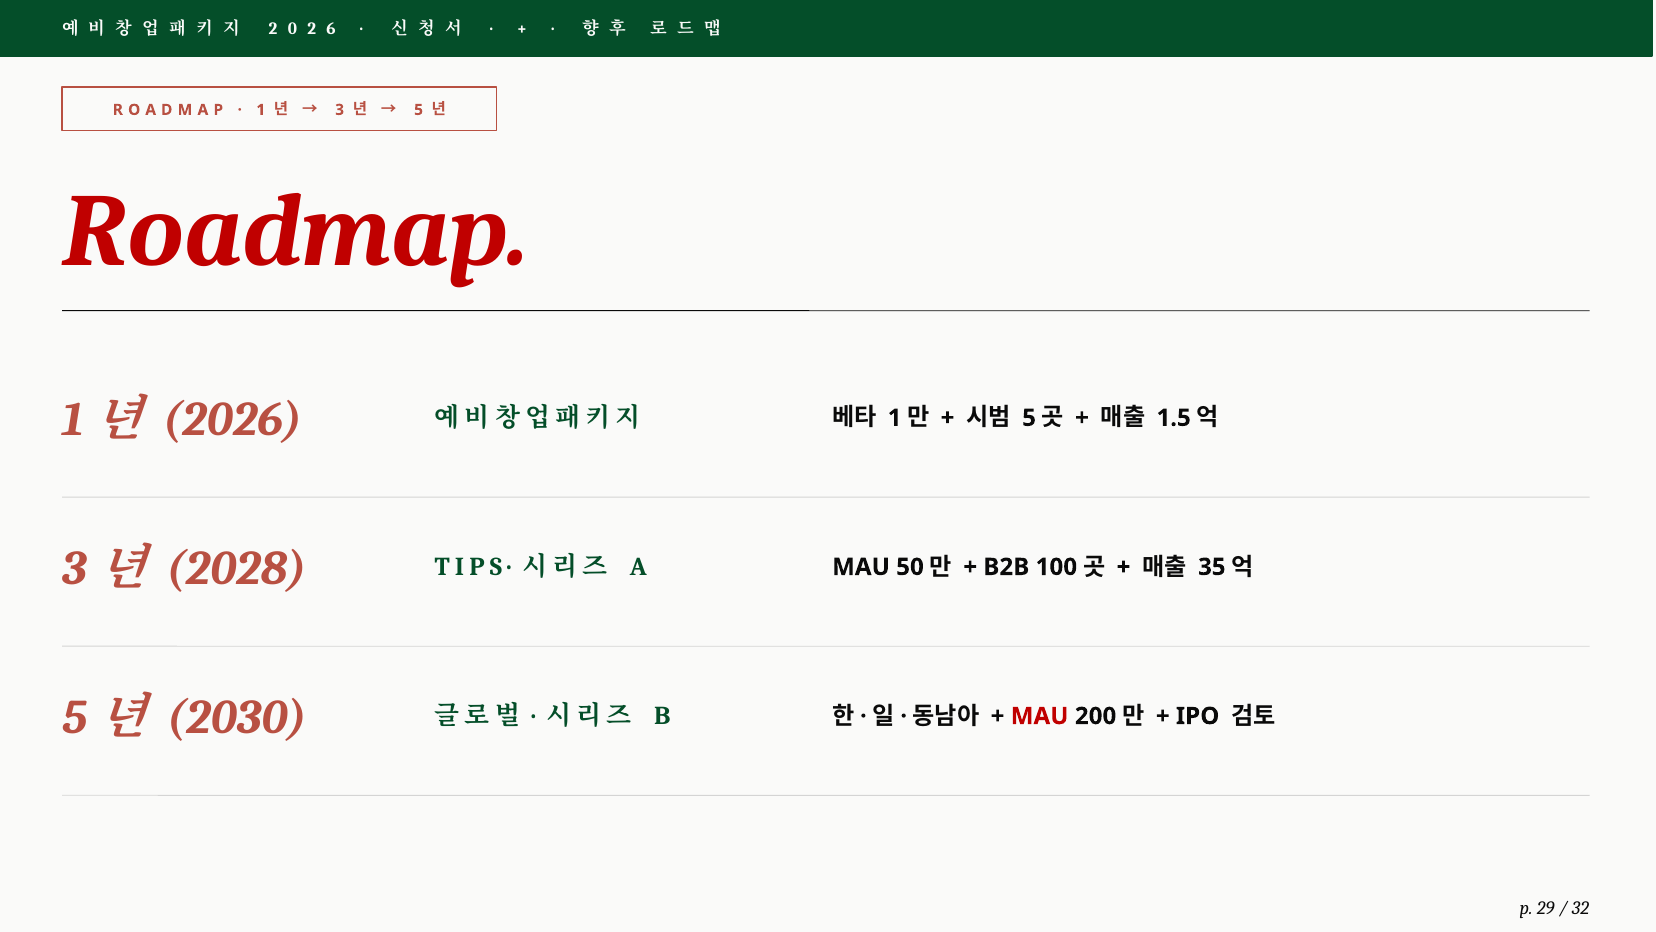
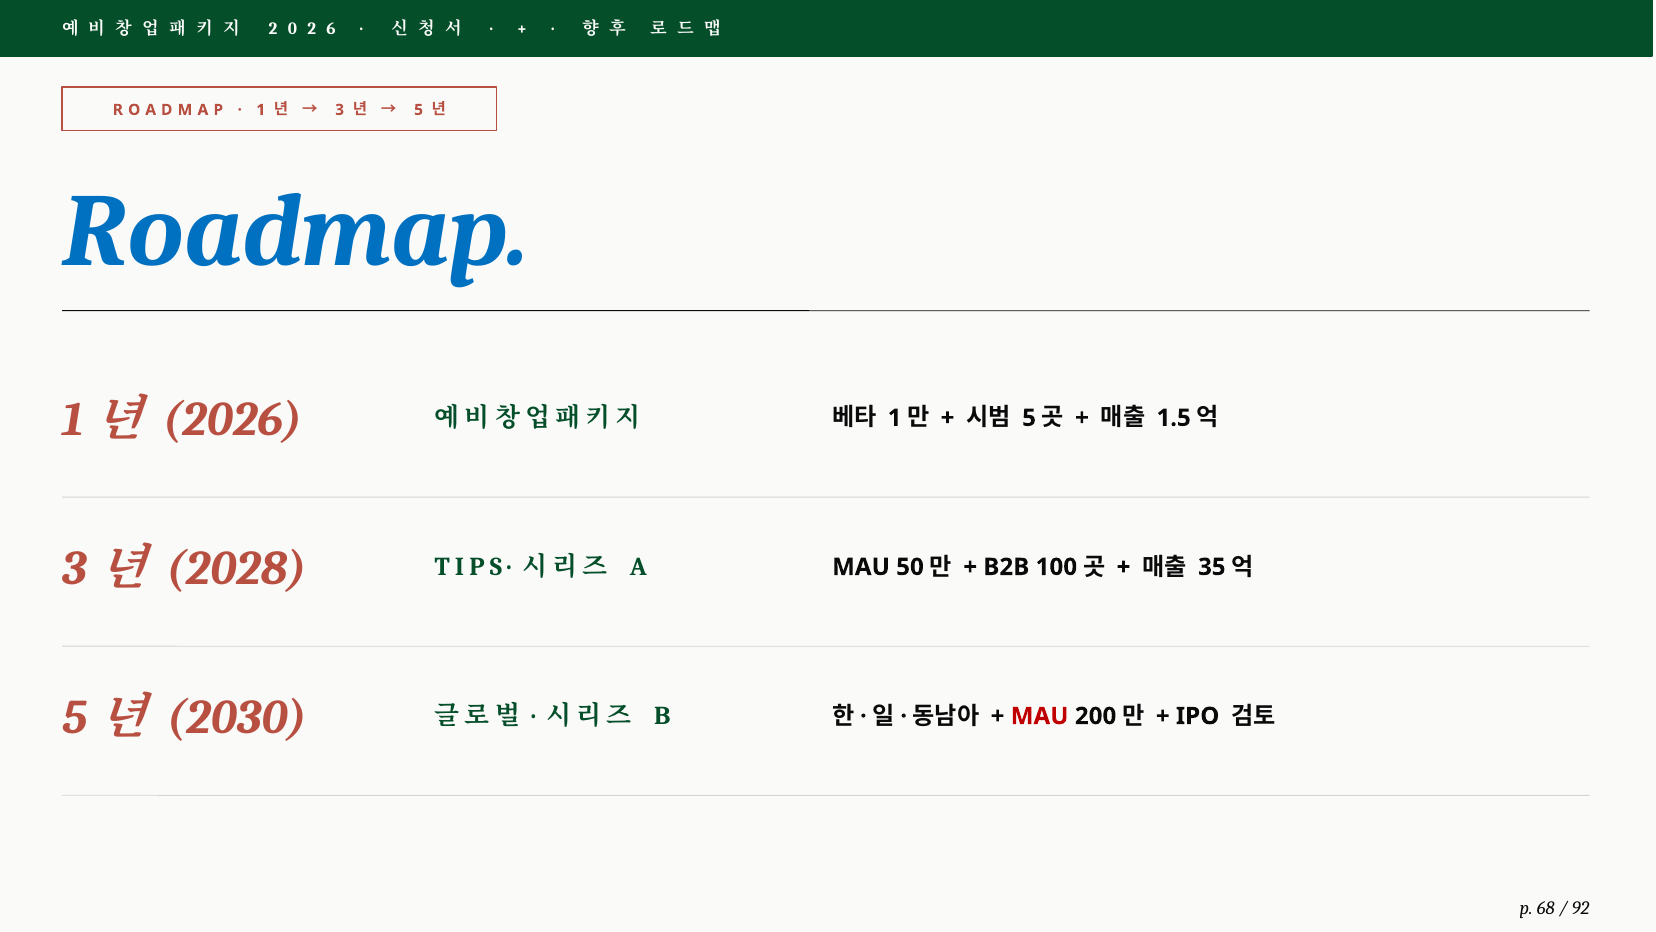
Roadmap colour: red -> blue
29: 29 -> 68
32: 32 -> 92
